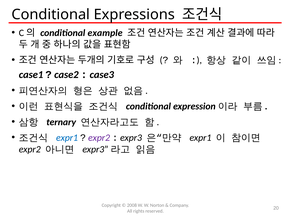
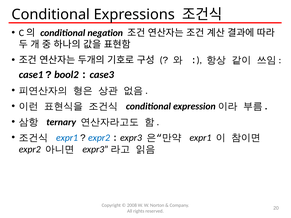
example: example -> negation
case2: case2 -> bool2
expr2 at (99, 138) colour: purple -> blue
